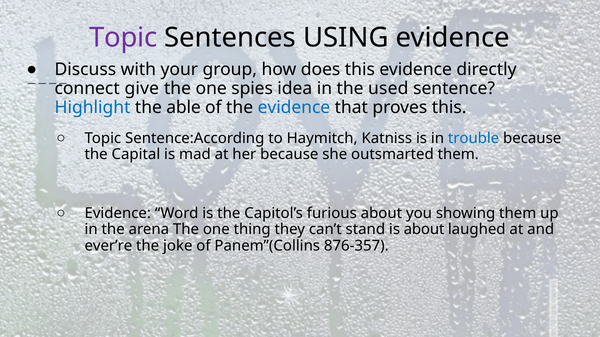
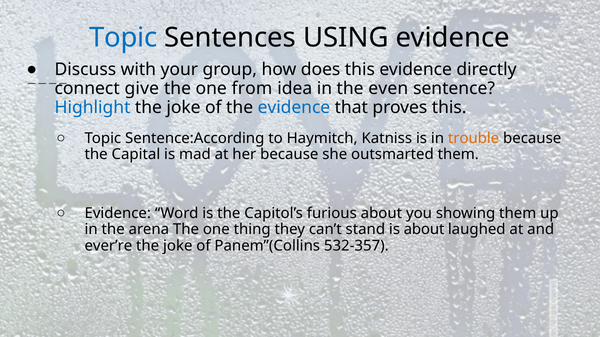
Topic at (123, 38) colour: purple -> blue
spies: spies -> from
used: used -> even
able at (184, 108): able -> joke
trouble colour: blue -> orange
876-357: 876-357 -> 532-357
